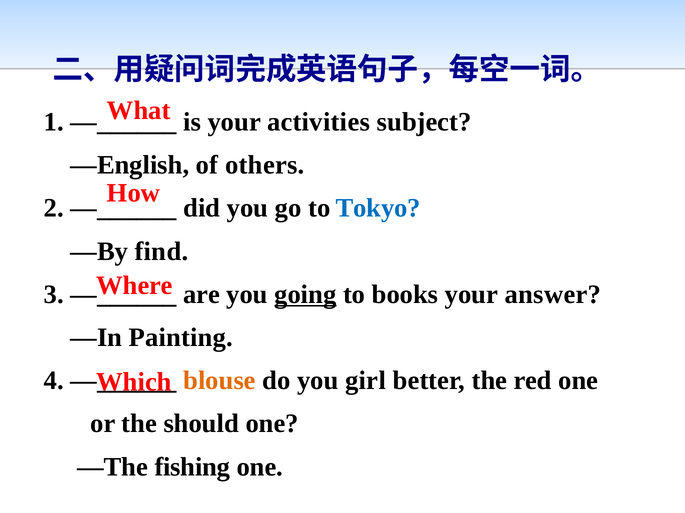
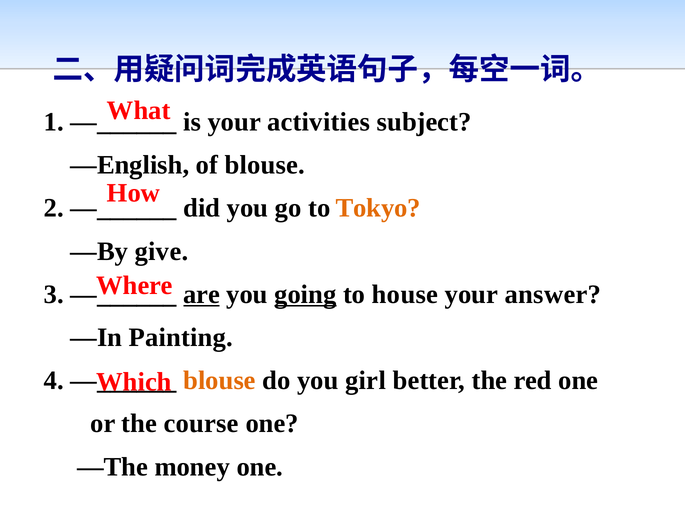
of others: others -> blouse
Tokyo colour: blue -> orange
find: find -> give
are underline: none -> present
books: books -> house
should: should -> course
fishing: fishing -> money
